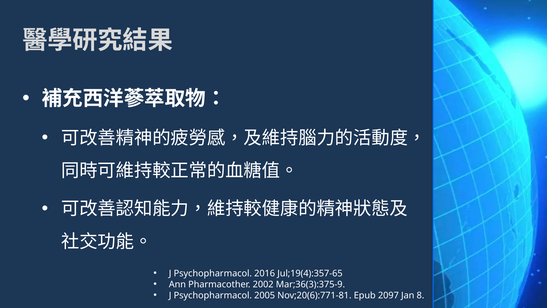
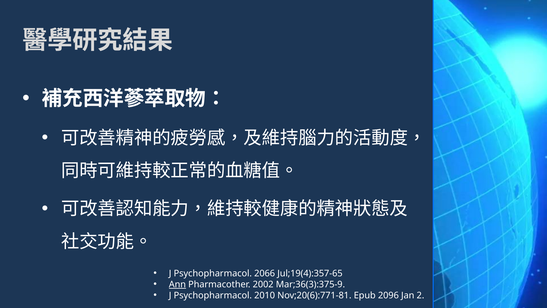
2016: 2016 -> 2066
Ann underline: none -> present
2005: 2005 -> 2010
2097: 2097 -> 2096
8: 8 -> 2
